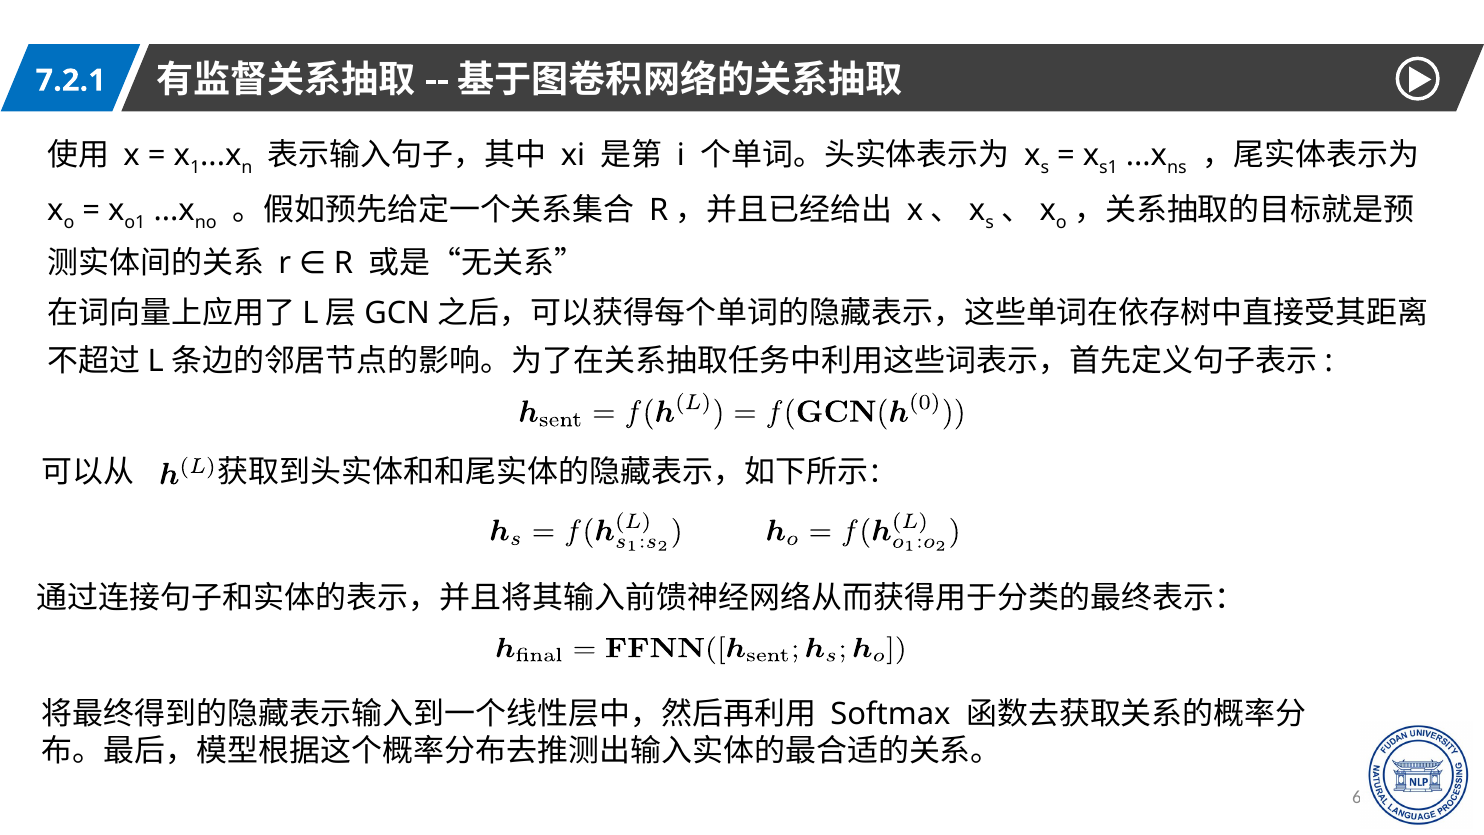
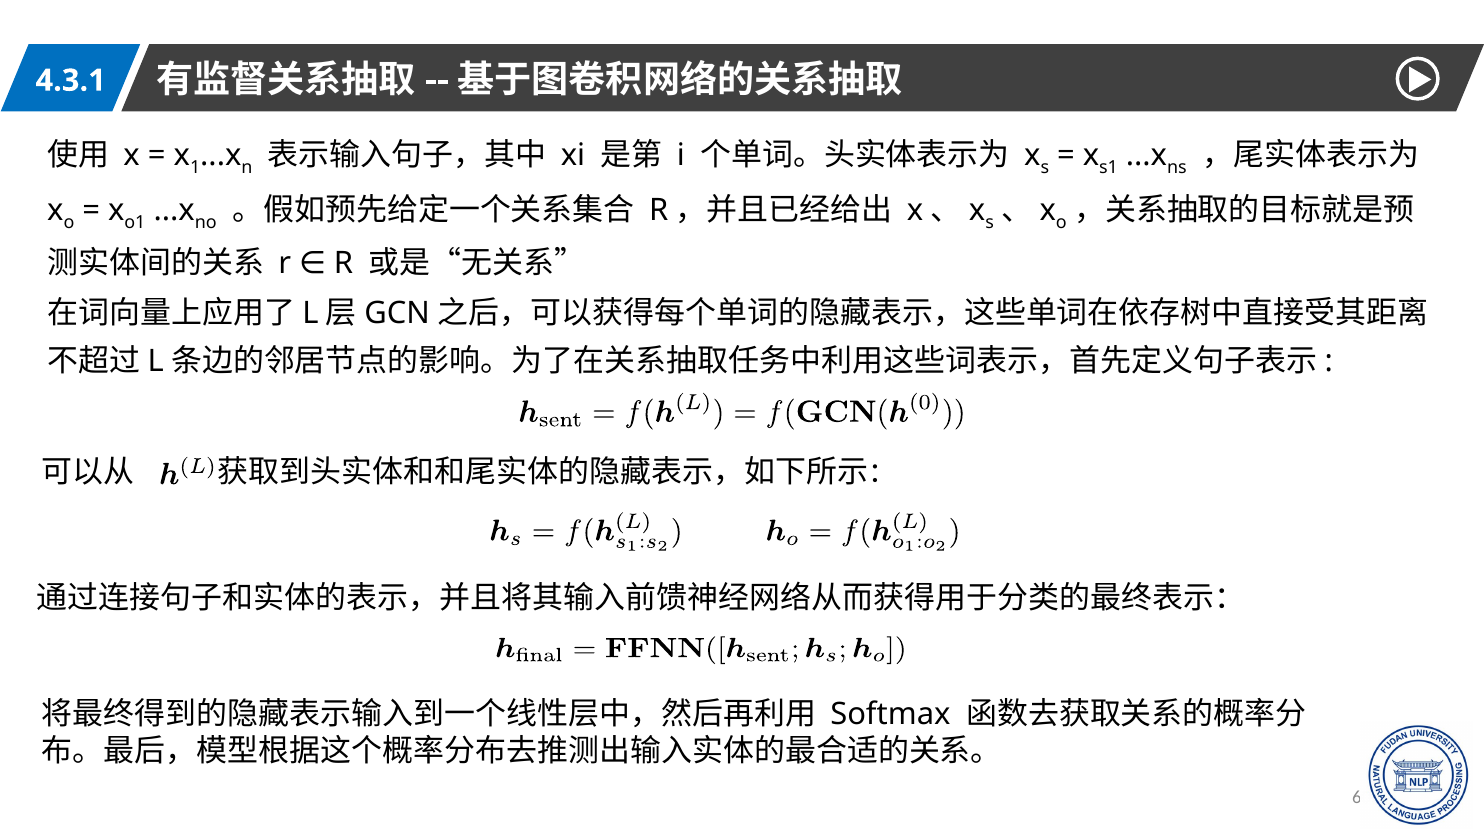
7.2.1: 7.2.1 -> 4.3.1
